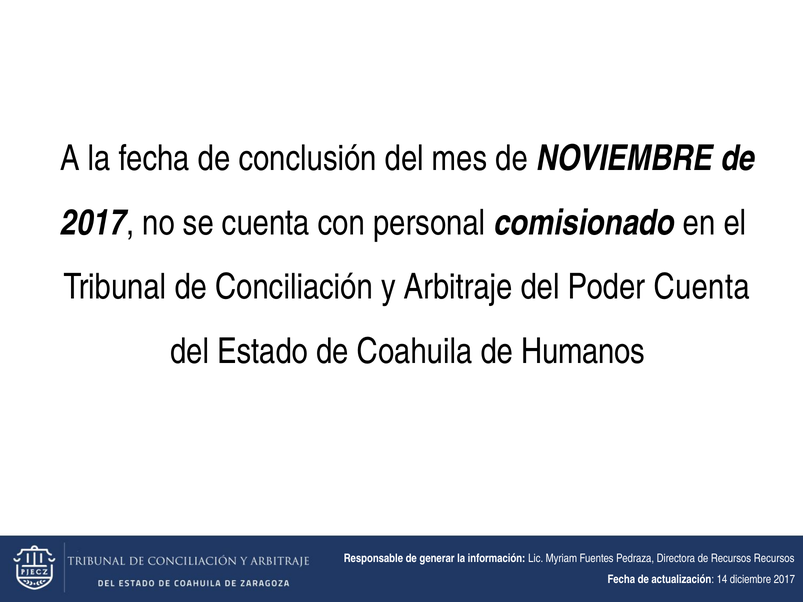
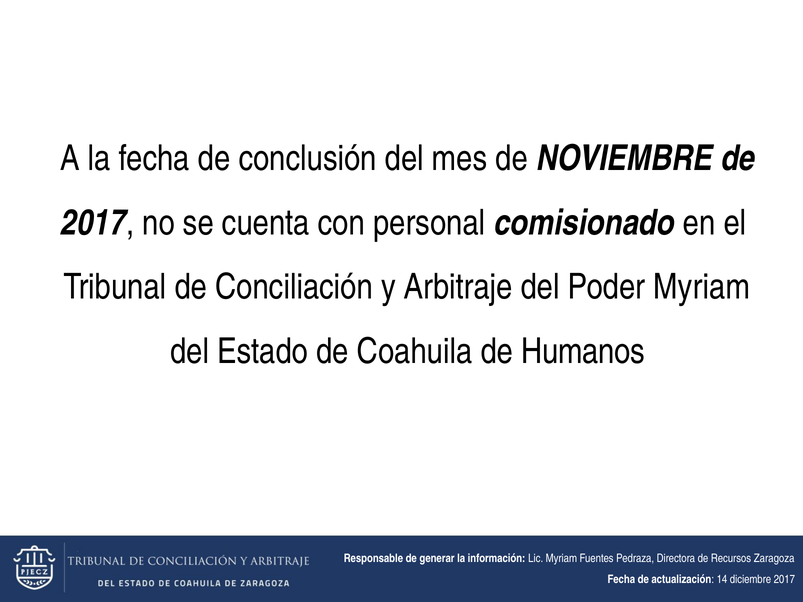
Poder Cuenta: Cuenta -> Myriam
Recursos Recursos: Recursos -> Zaragoza
